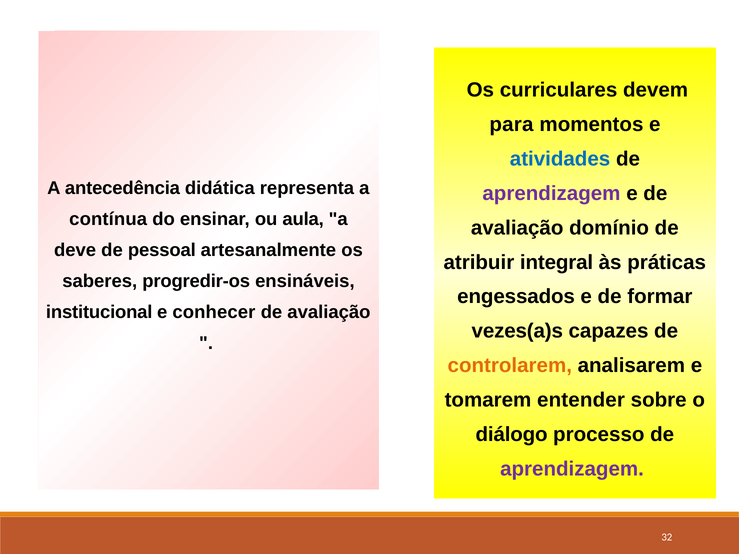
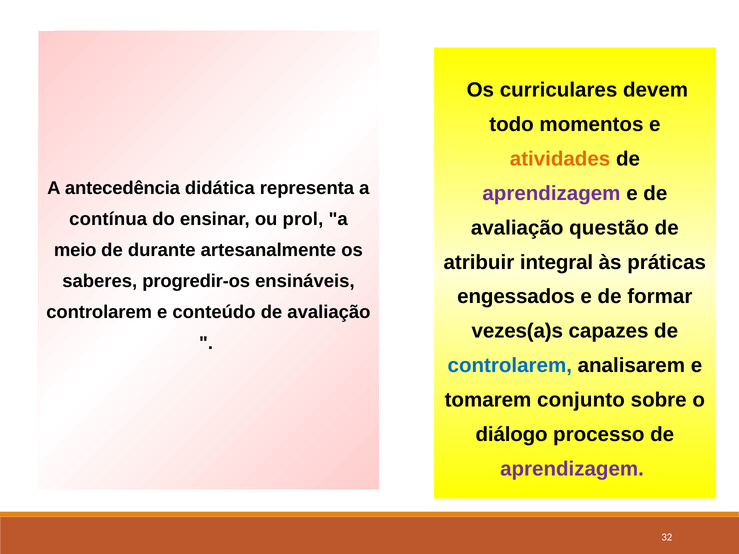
para: para -> todo
atividades colour: blue -> orange
aula: aula -> prol
domínio: domínio -> questão
deve: deve -> meio
pessoal: pessoal -> durante
institucional at (99, 312): institucional -> controlarem
conhecer: conhecer -> conteúdo
controlarem at (510, 366) colour: orange -> blue
entender: entender -> conjunto
